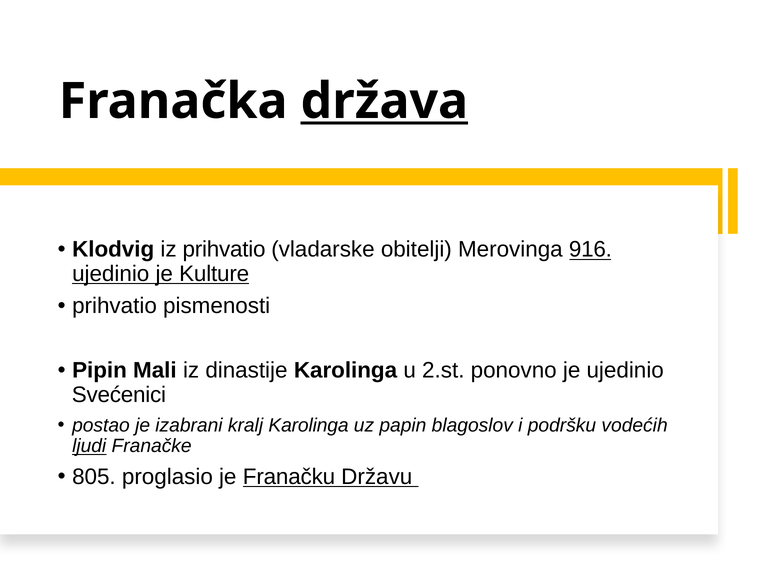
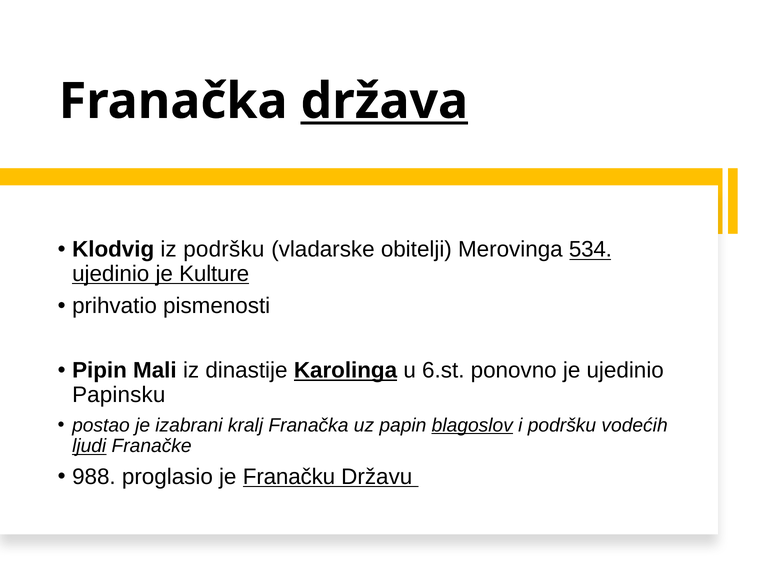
iz prihvatio: prihvatio -> podršku
916: 916 -> 534
Karolinga at (346, 370) underline: none -> present
2.st: 2.st -> 6.st
Svećenici: Svećenici -> Papinsku
kralj Karolinga: Karolinga -> Franačka
blagoslov underline: none -> present
805: 805 -> 988
